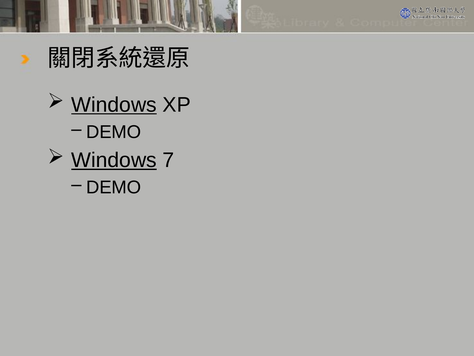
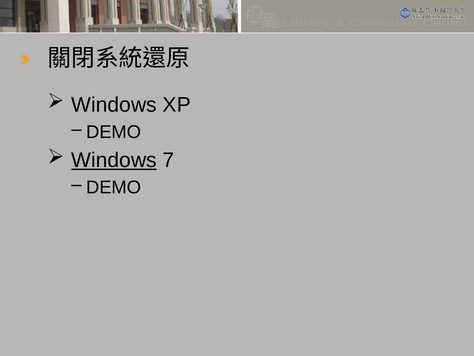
Windows at (114, 105) underline: present -> none
